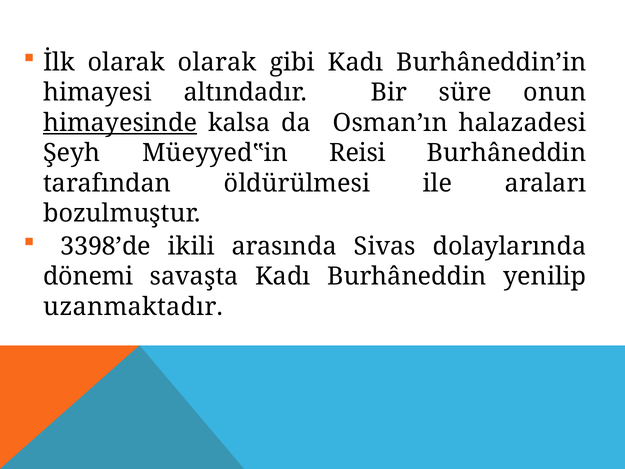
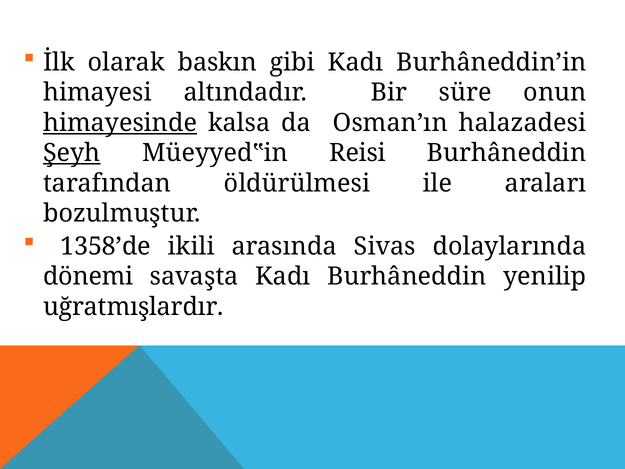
olarak olarak: olarak -> baskın
Şeyh underline: none -> present
3398’de: 3398’de -> 1358’de
uzanmaktadır: uzanmaktadır -> uğratmışlardır
